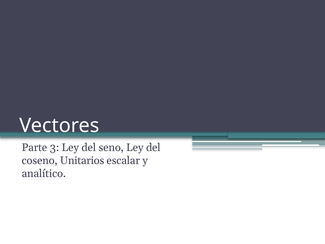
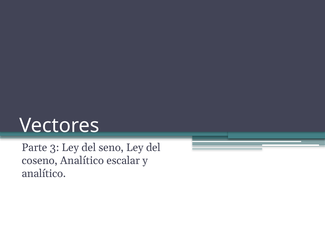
coseno Unitarios: Unitarios -> Analítico
